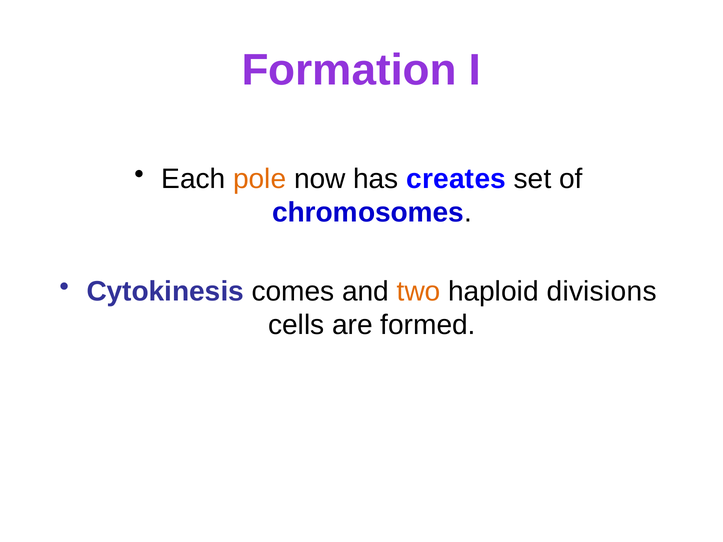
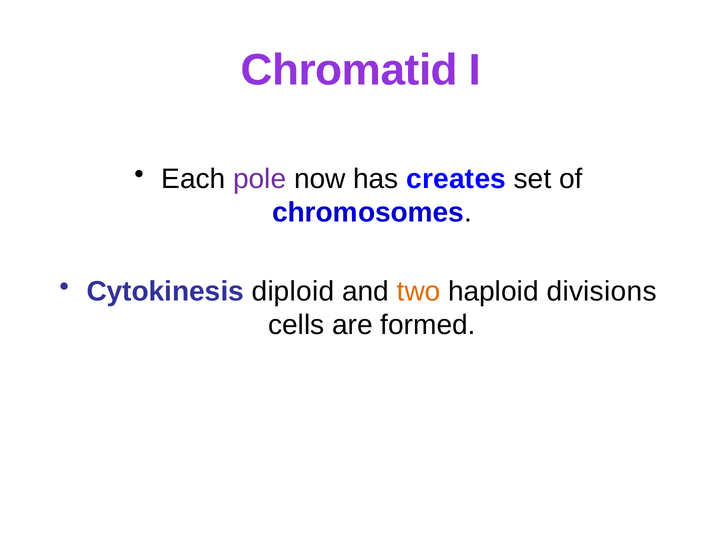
Formation: Formation -> Chromatid
pole colour: orange -> purple
comes: comes -> diploid
